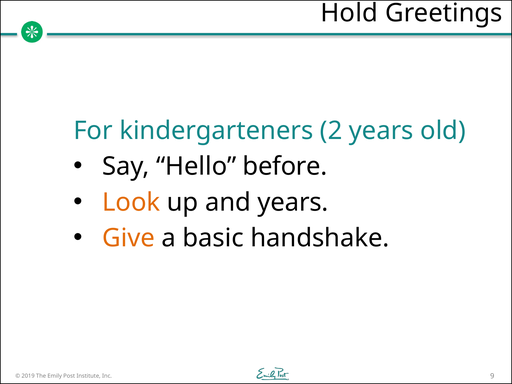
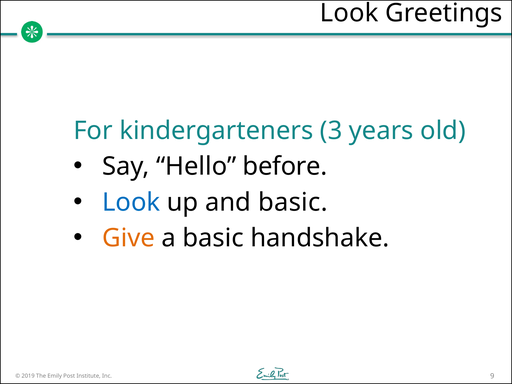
Hold at (349, 13): Hold -> Look
2: 2 -> 3
Look at (131, 202) colour: orange -> blue
and years: years -> basic
